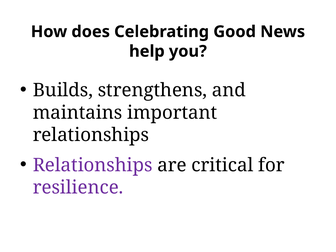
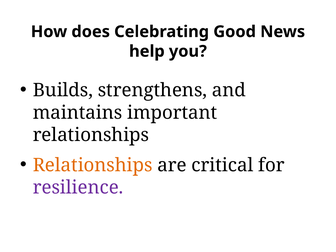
Relationships at (93, 165) colour: purple -> orange
